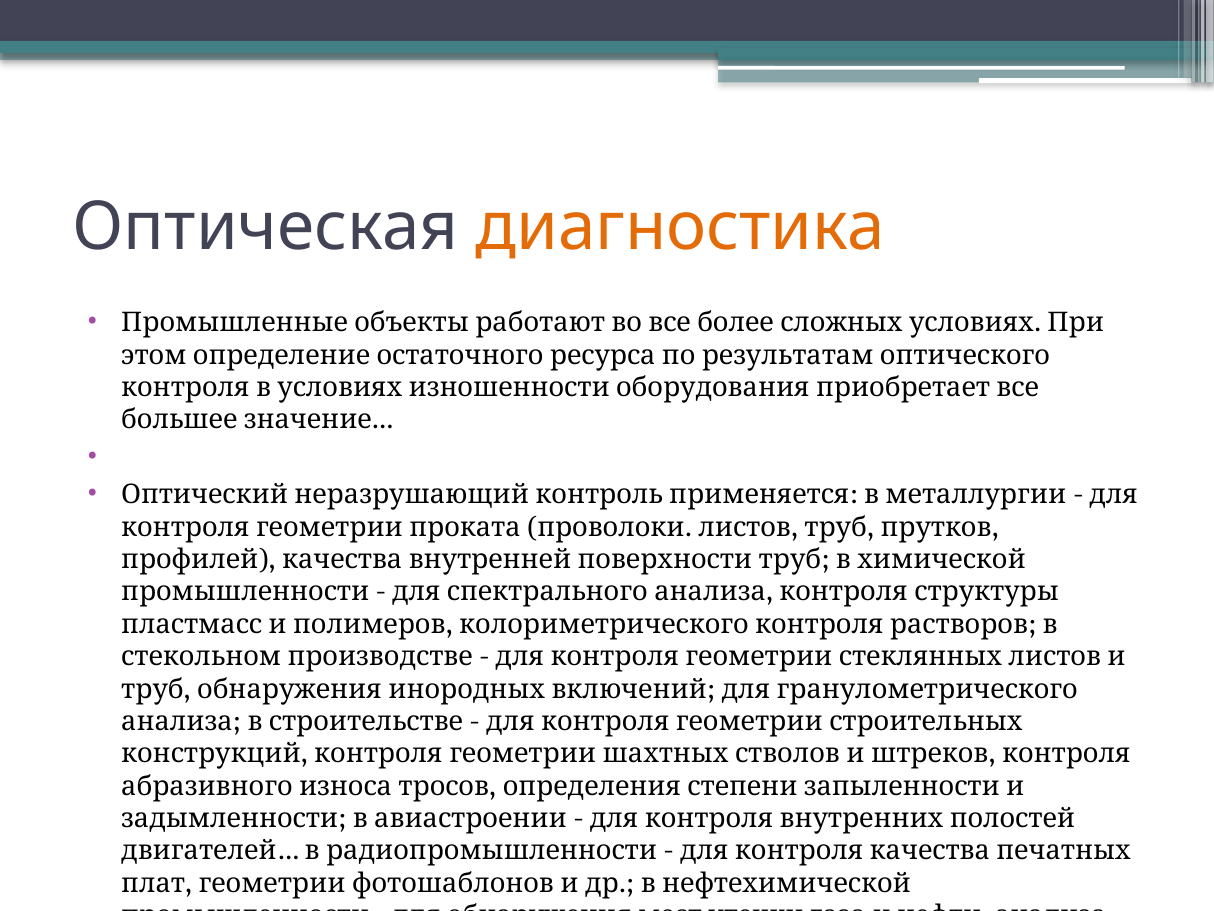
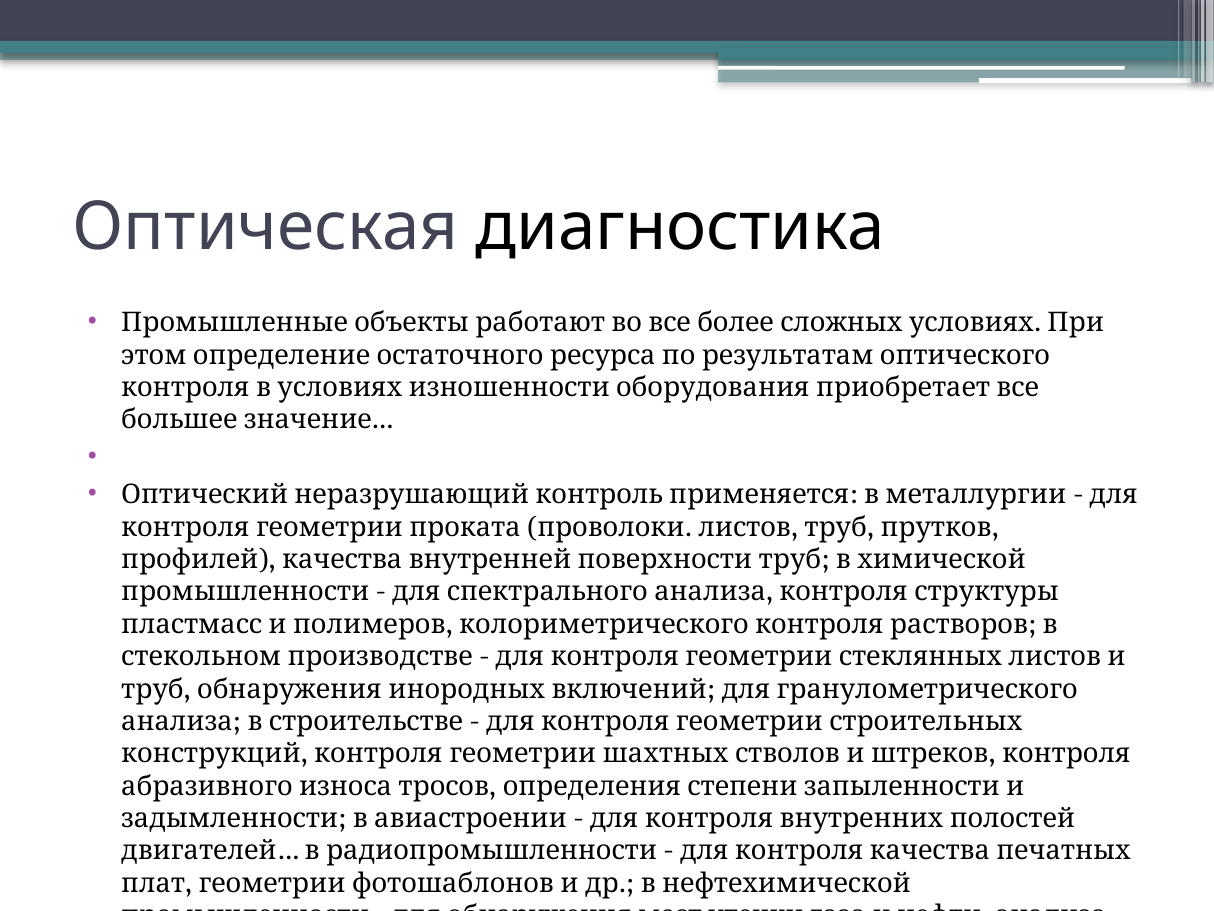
диагностика colour: orange -> black
